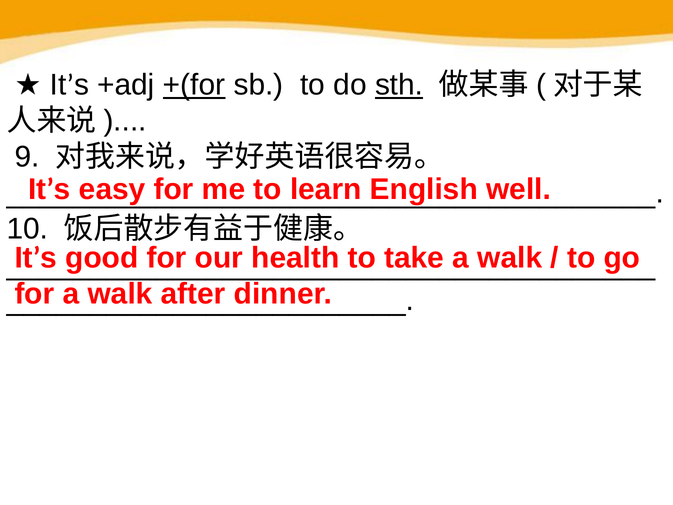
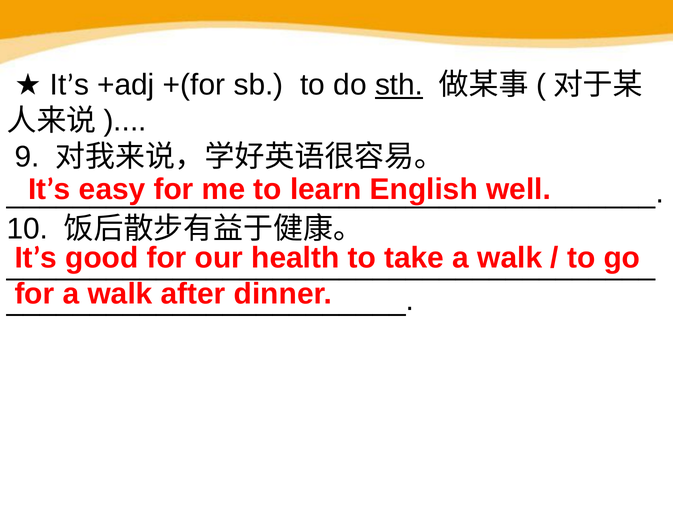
+(for underline: present -> none
